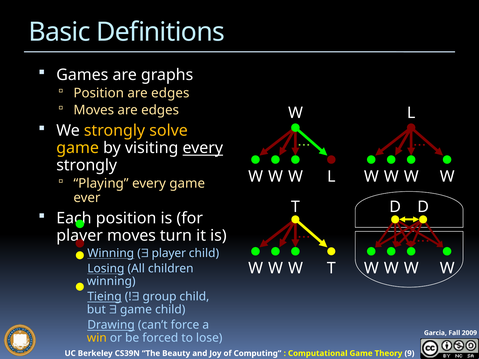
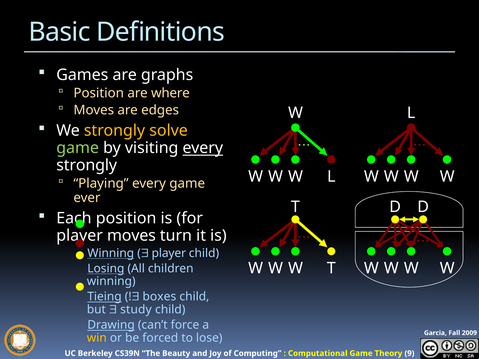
Position are edges: edges -> where
game at (78, 148) colour: yellow -> light green
group: group -> boxes
game at (136, 310): game -> study
